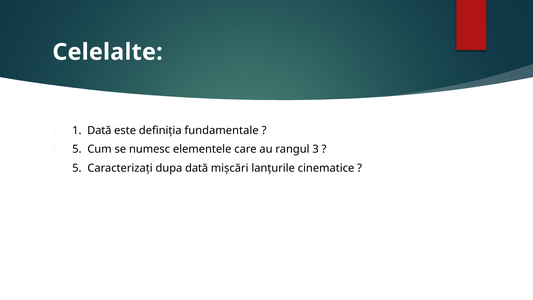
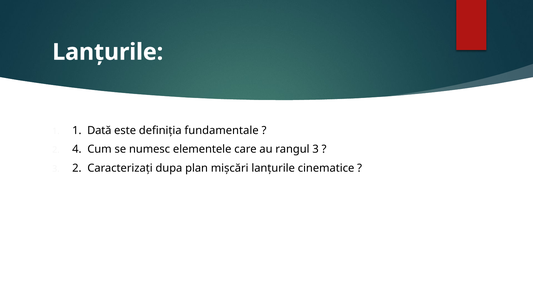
Celelalte at (108, 52): Celelalte -> Lanțurile
2 5: 5 -> 4
3 5: 5 -> 2
dupa dată: dată -> plan
